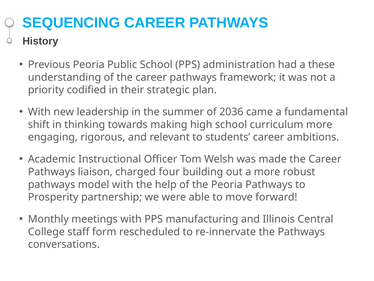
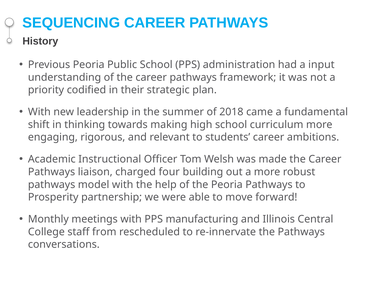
these: these -> input
2036: 2036 -> 2018
form: form -> from
